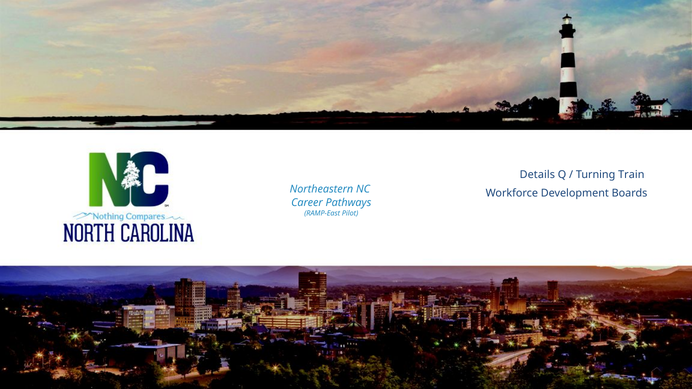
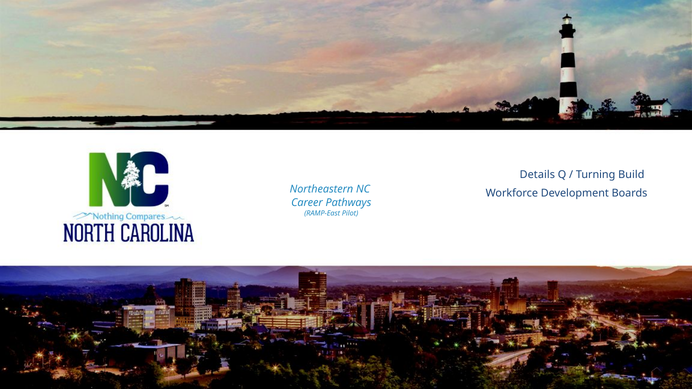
Train: Train -> Build
